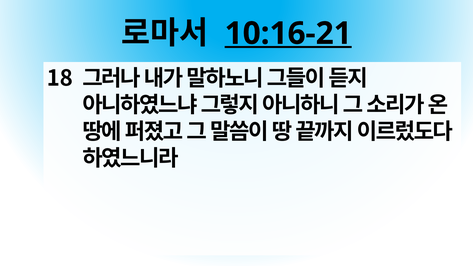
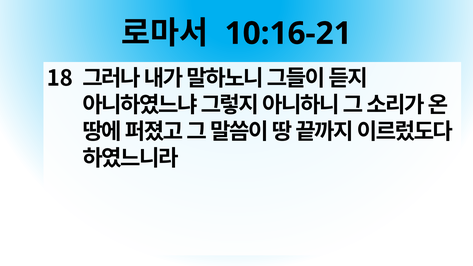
10:16-21 underline: present -> none
